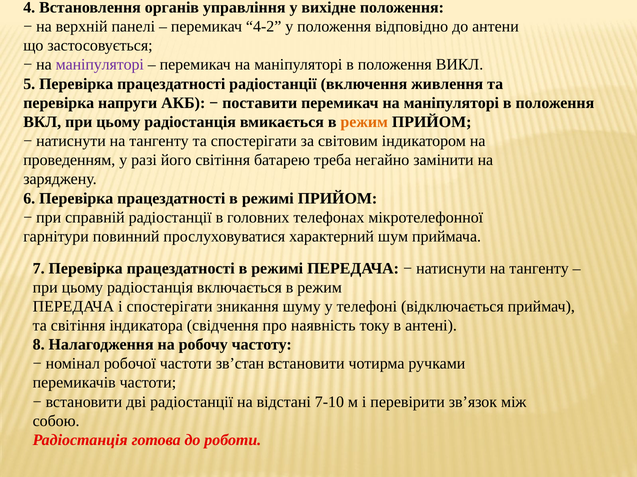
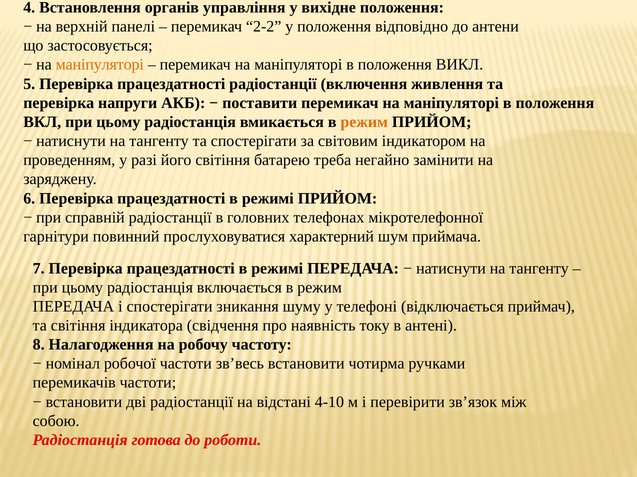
4-2: 4-2 -> 2-2
маніпуляторі at (100, 65) colour: purple -> orange
зв’стан: зв’стан -> зв’весь
7-10: 7-10 -> 4-10
